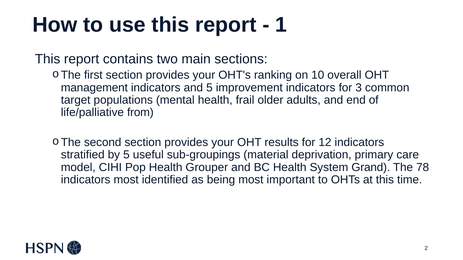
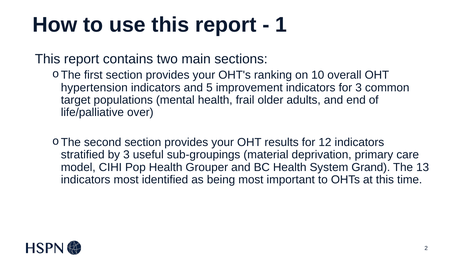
management: management -> hypertension
from: from -> over
by 5: 5 -> 3
78: 78 -> 13
